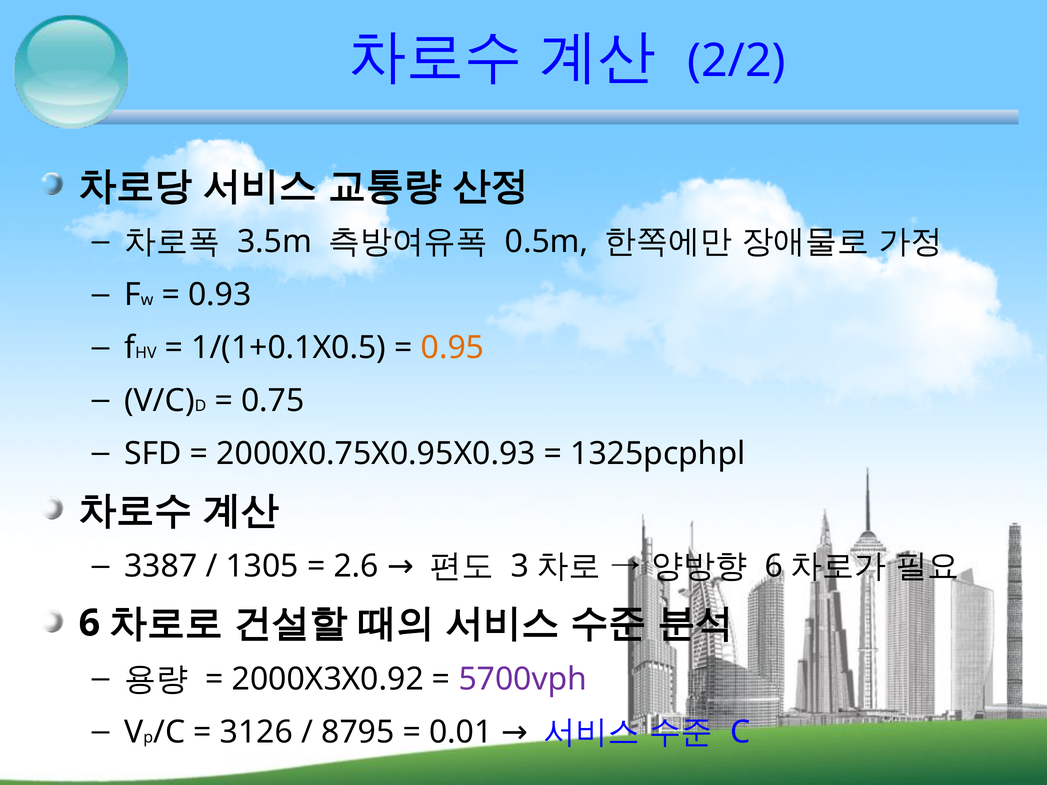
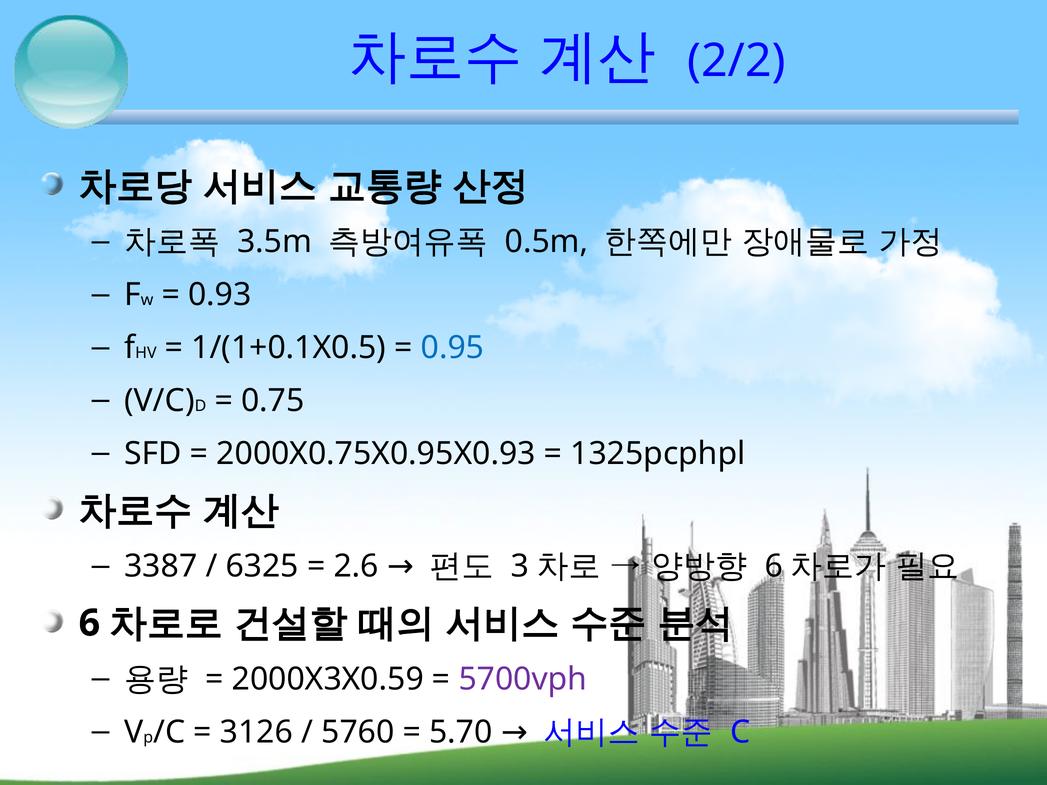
0.95 colour: orange -> blue
1305: 1305 -> 6325
2000X3X0.92: 2000X3X0.92 -> 2000X3X0.59
8795: 8795 -> 5760
0.01: 0.01 -> 5.70
